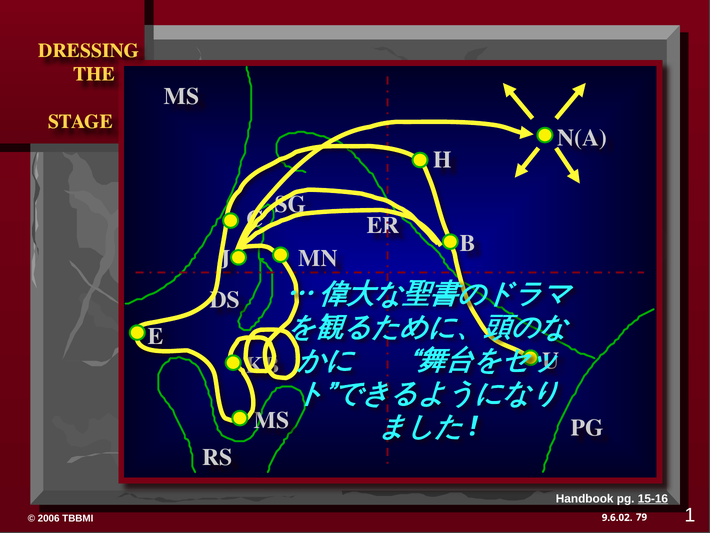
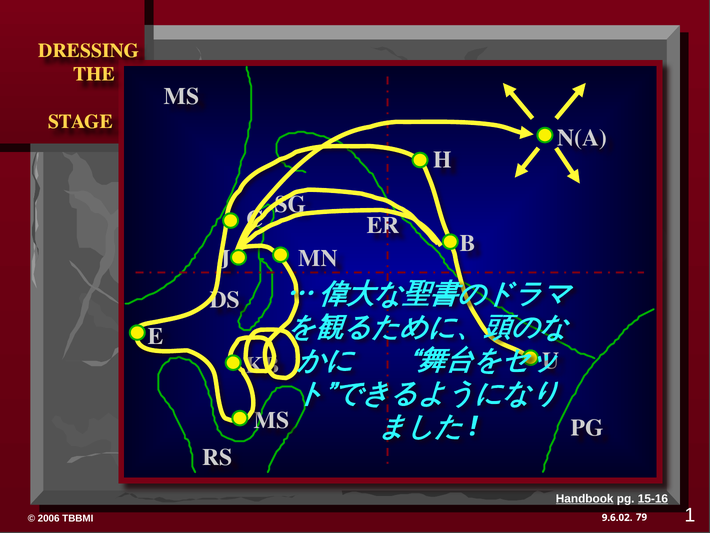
Handbook underline: none -> present
